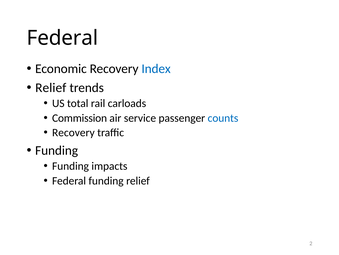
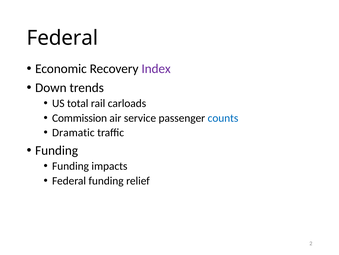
Index colour: blue -> purple
Relief at (51, 88): Relief -> Down
Recovery at (73, 132): Recovery -> Dramatic
